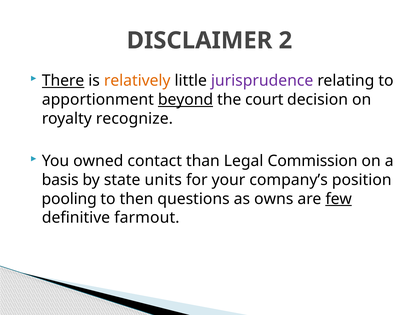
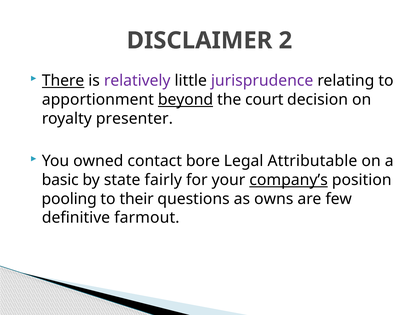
relatively colour: orange -> purple
recognize: recognize -> presenter
than: than -> bore
Commission: Commission -> Attributable
basis: basis -> basic
units: units -> fairly
company’s underline: none -> present
then: then -> their
few underline: present -> none
